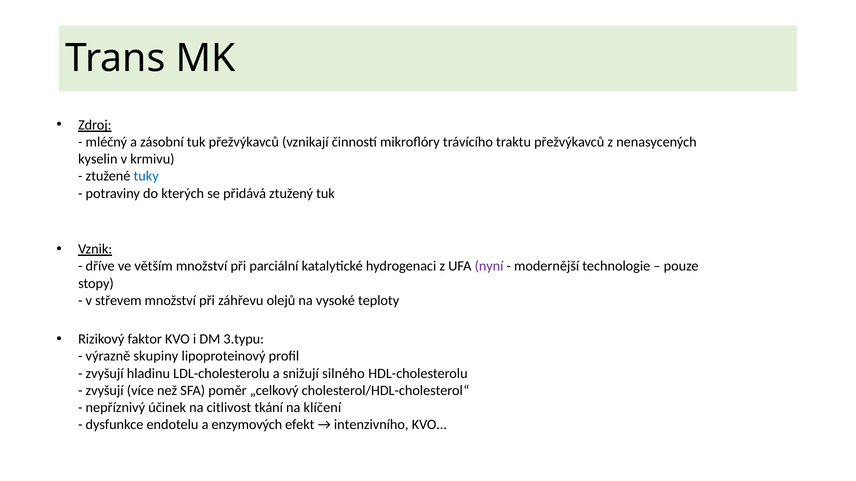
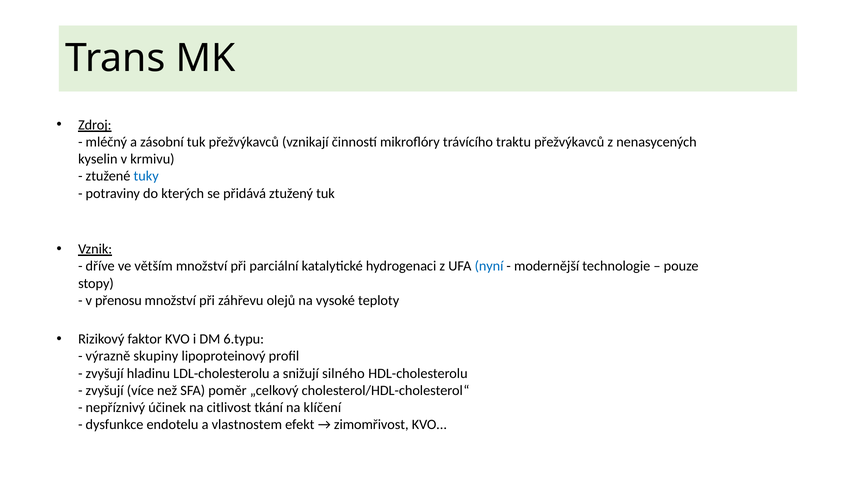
nyní colour: purple -> blue
střevem: střevem -> přenosu
3.typu: 3.typu -> 6.typu
enzymových: enzymových -> vlastnostem
intenzivního: intenzivního -> zimomřivost
